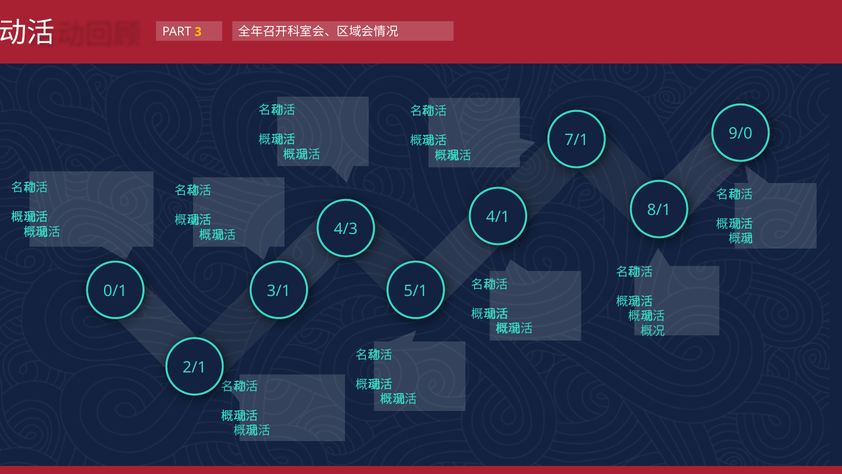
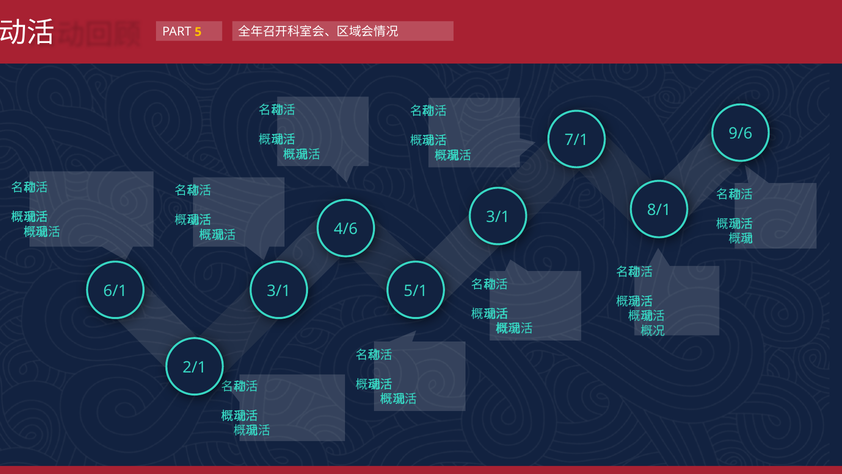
3: 3 -> 5
9/0: 9/0 -> 9/6
4/1 at (498, 217): 4/1 -> 3/1
4/3: 4/3 -> 4/6
0/1: 0/1 -> 6/1
